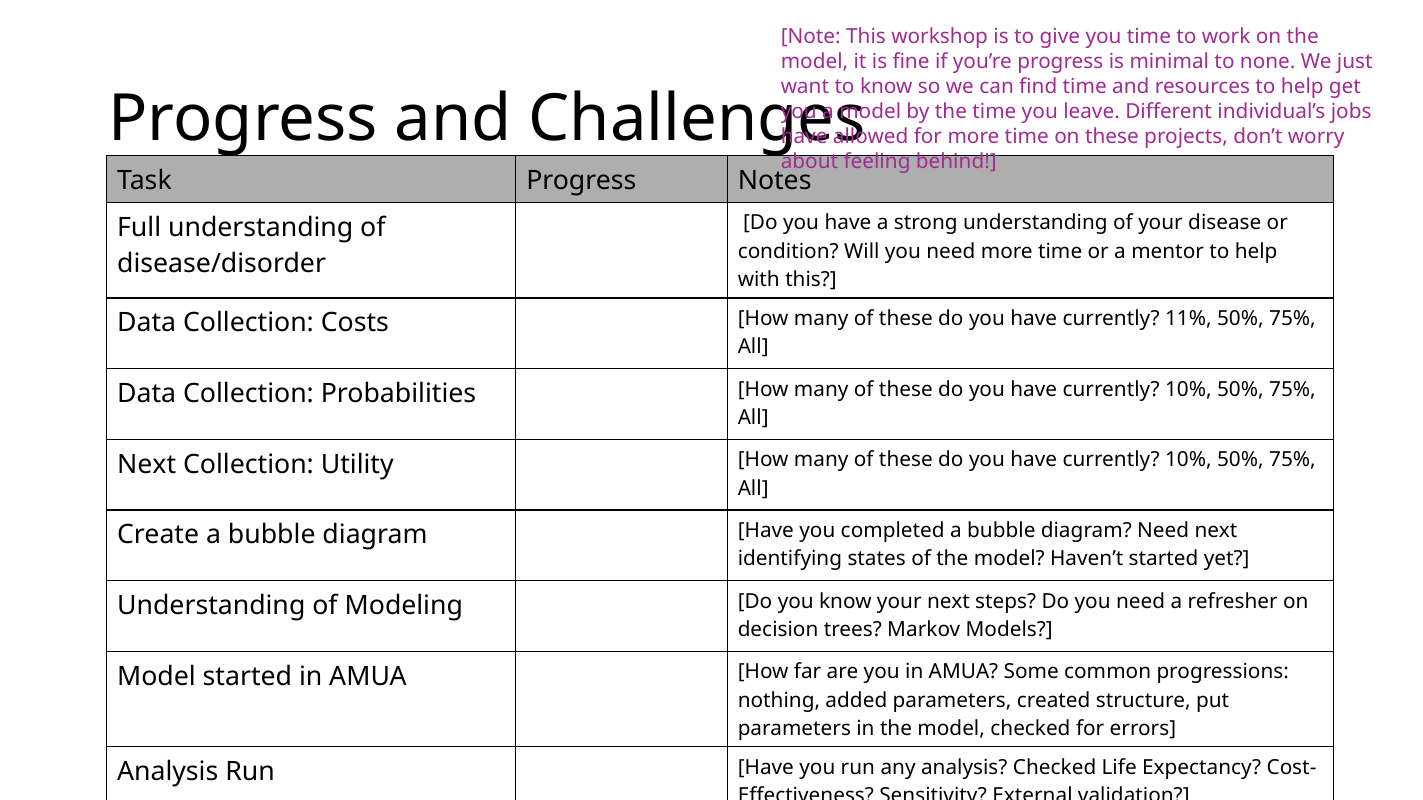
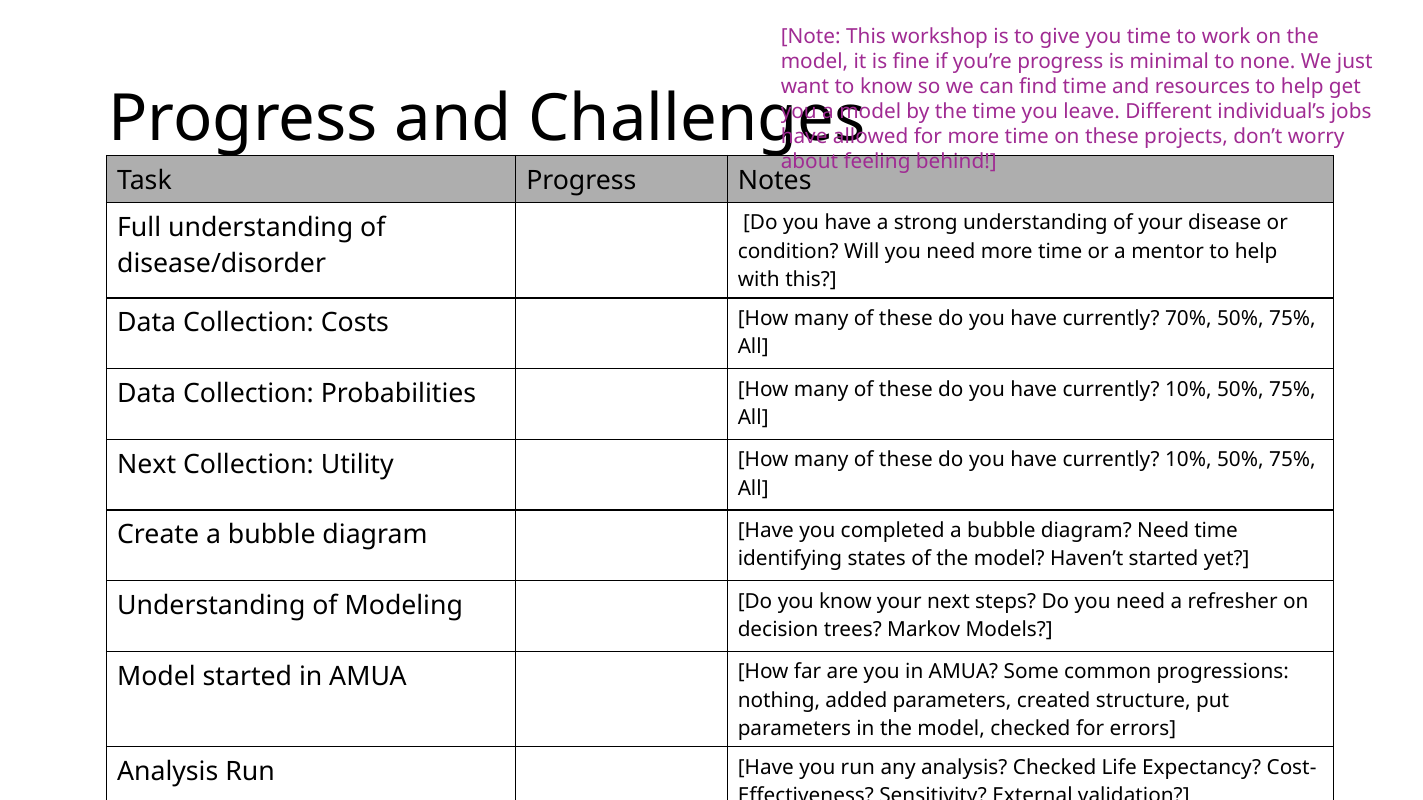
11%: 11% -> 70%
Need next: next -> time
